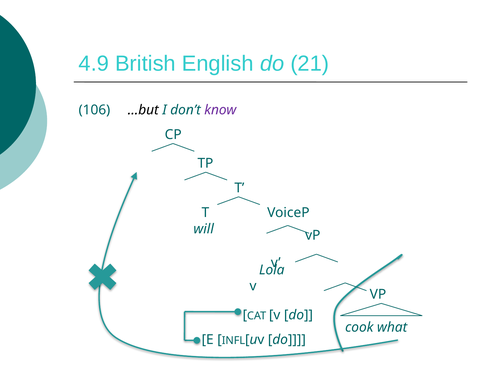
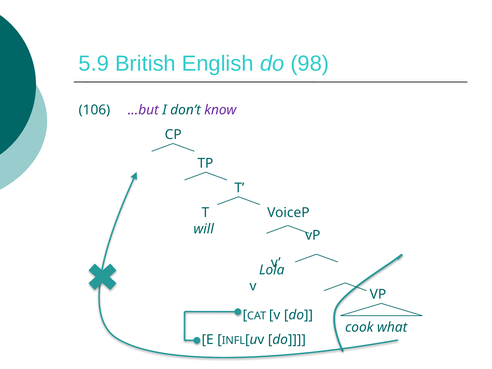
4.9: 4.9 -> 5.9
21: 21 -> 98
…but colour: black -> purple
